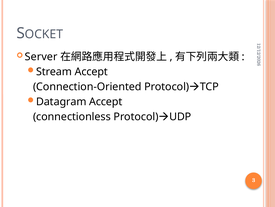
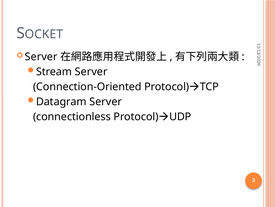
Stream Accept: Accept -> Server
Datagram Accept: Accept -> Server
